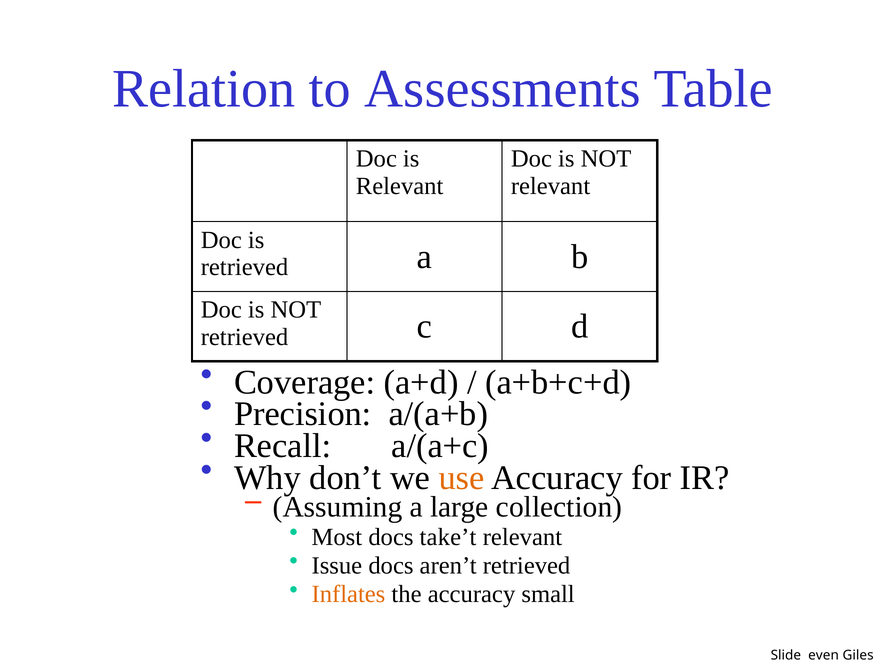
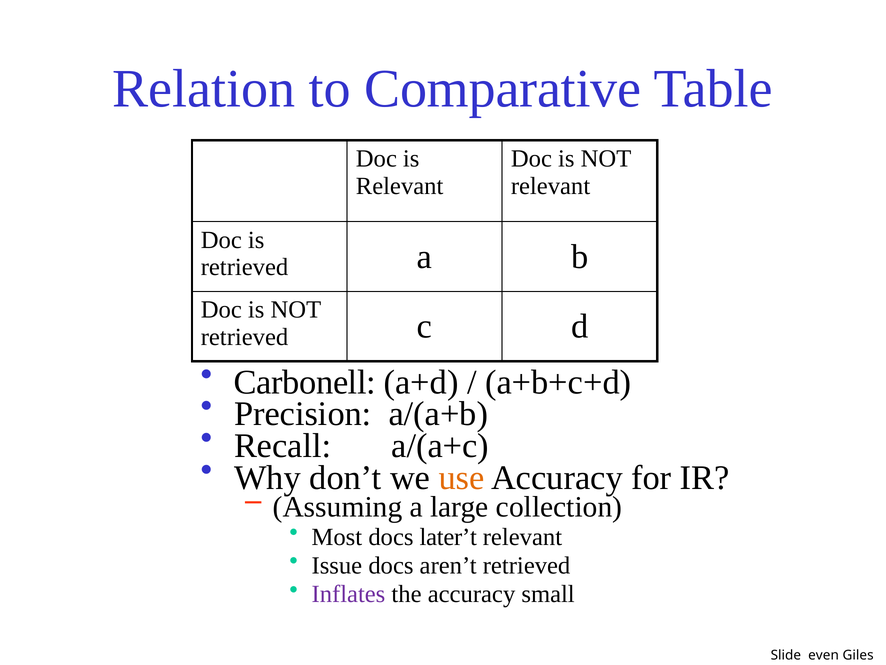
Assessments: Assessments -> Comparative
Coverage: Coverage -> Carbonell
take’t: take’t -> later’t
Inflates colour: orange -> purple
